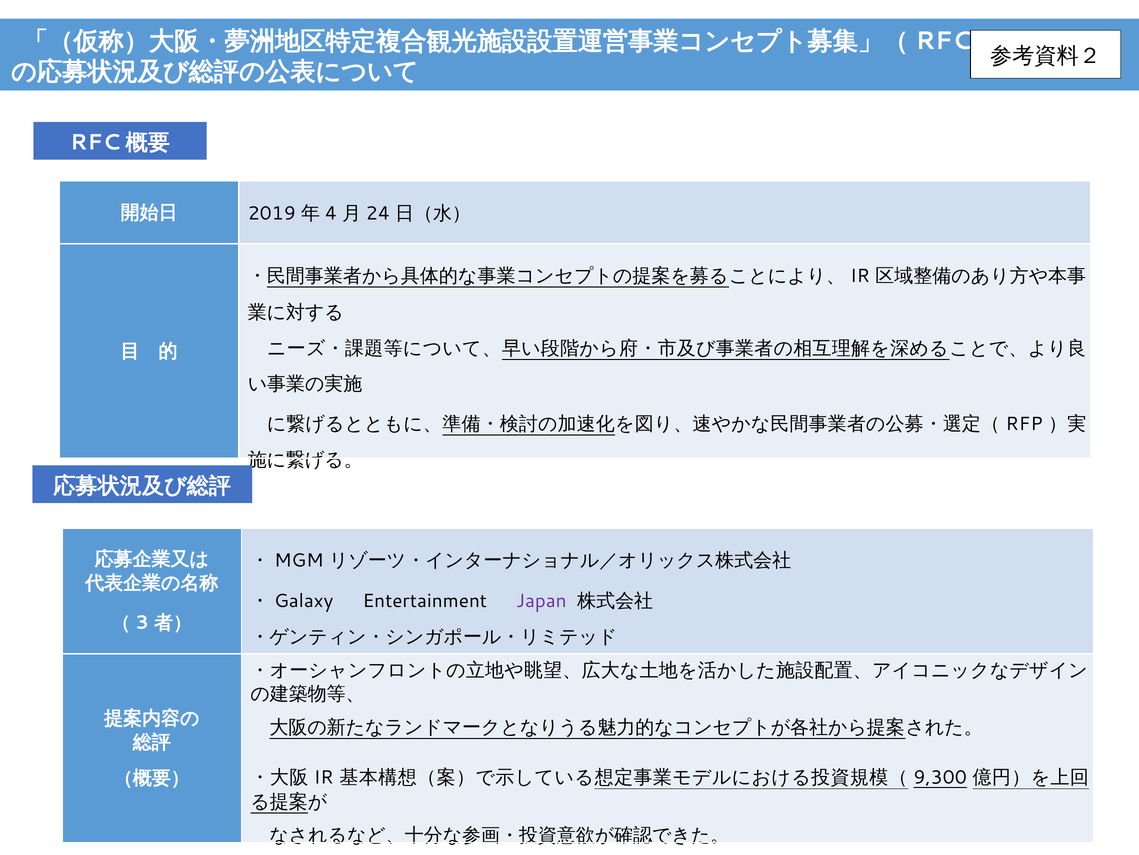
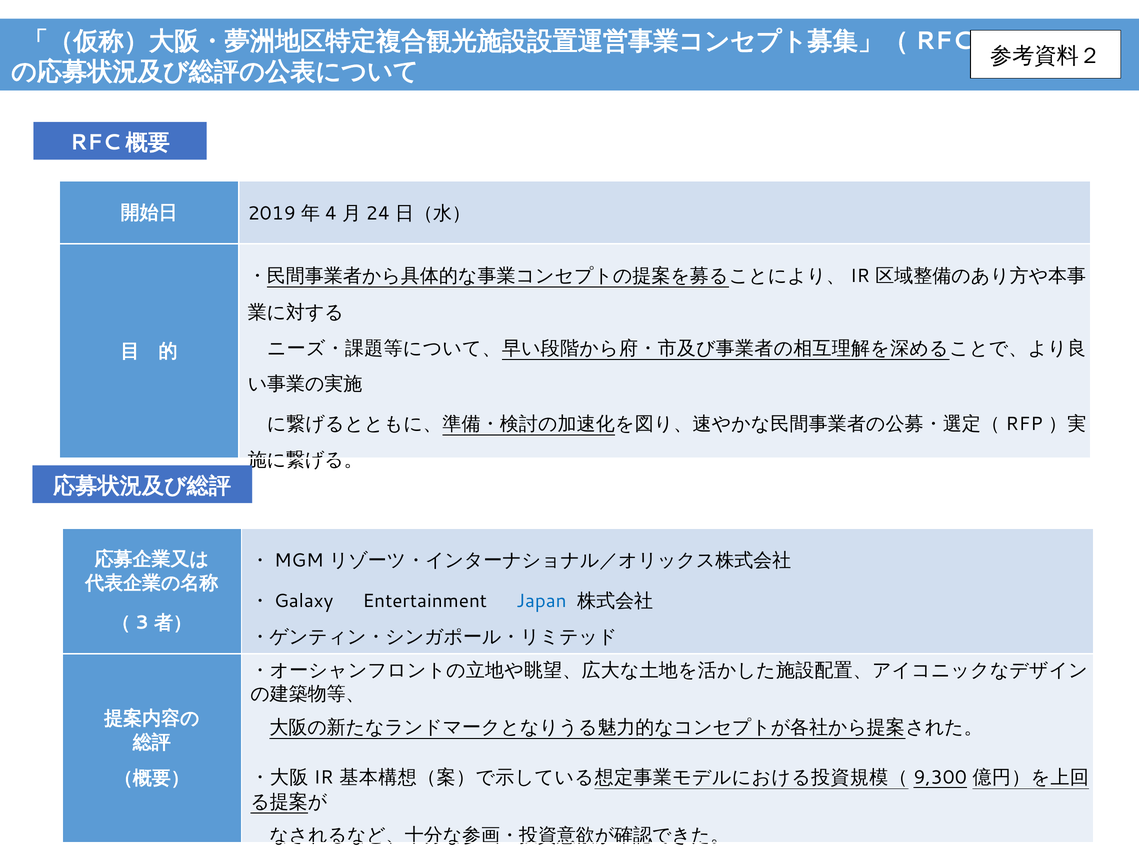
Japan colour: purple -> blue
